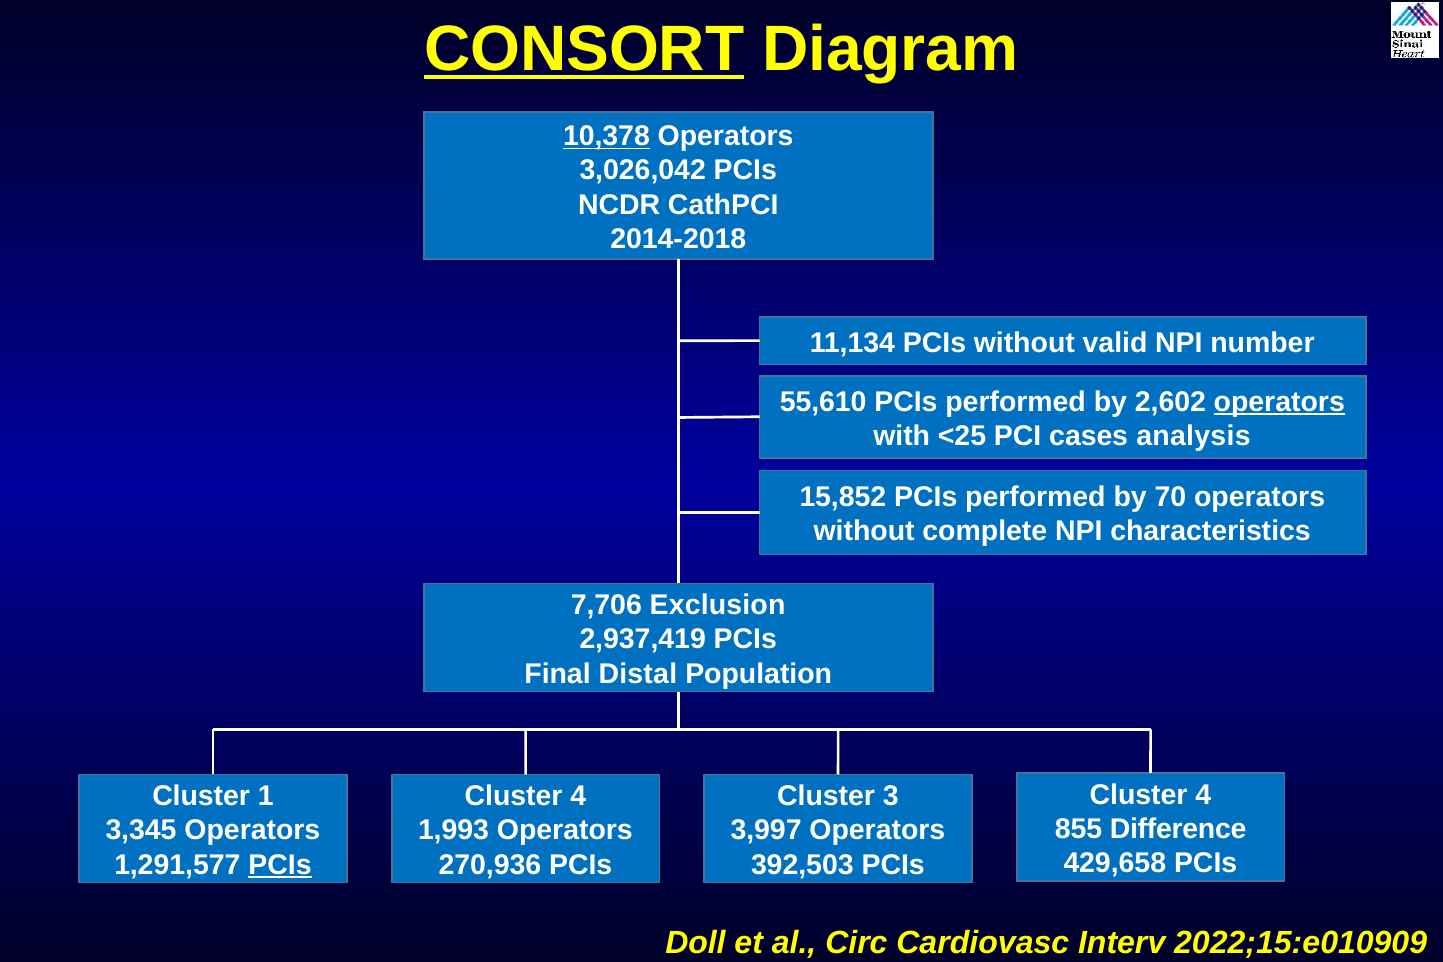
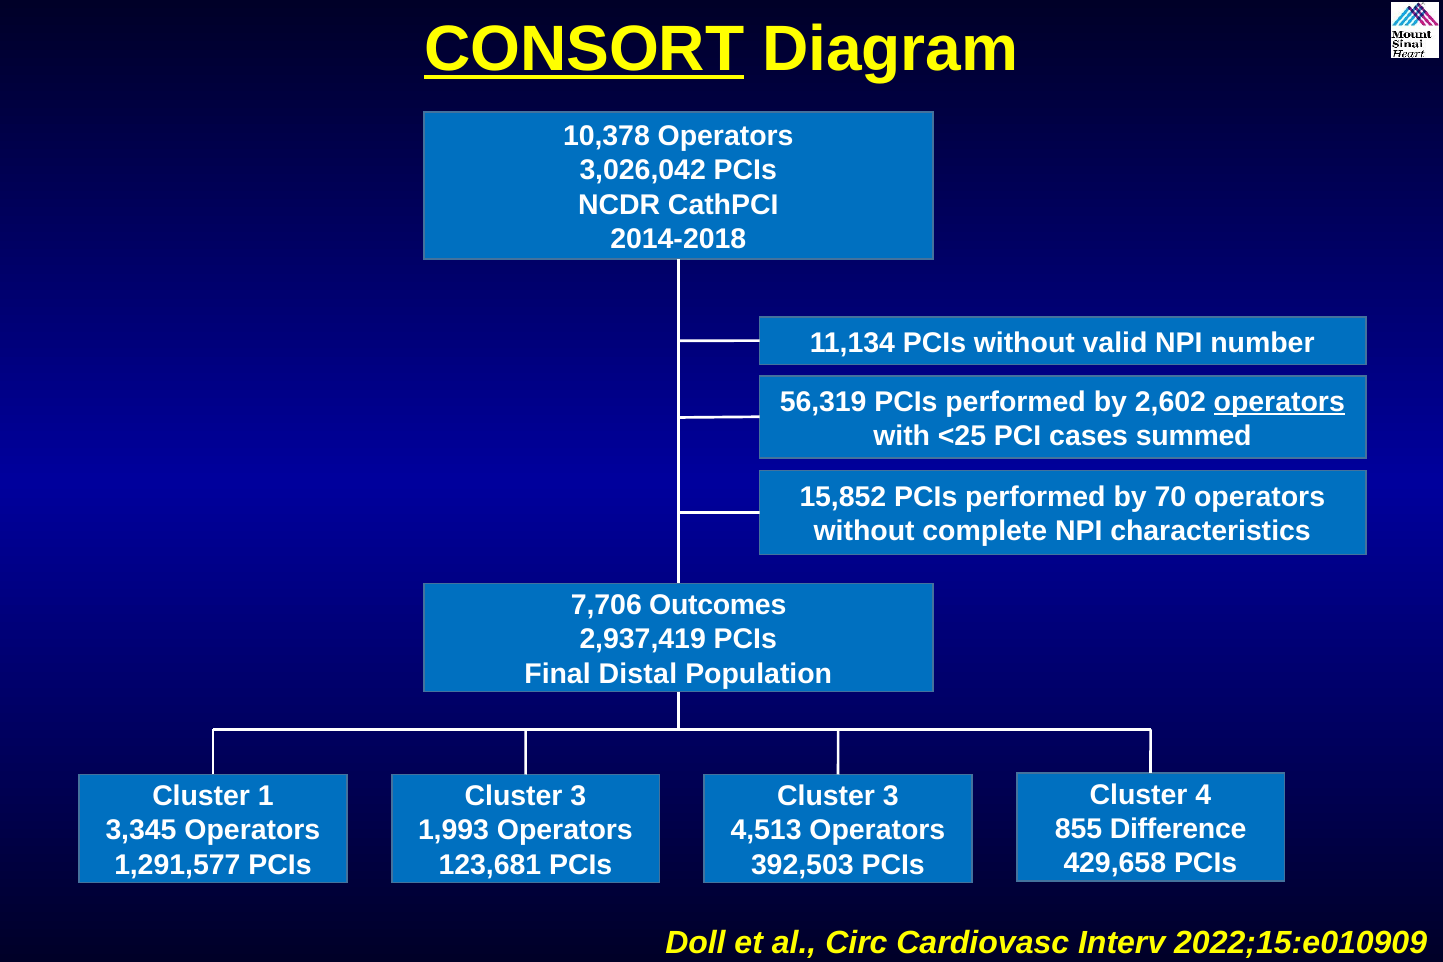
10,378 underline: present -> none
55,610: 55,610 -> 56,319
analysis: analysis -> summed
Exclusion: Exclusion -> Outcomes
4 at (578, 796): 4 -> 3
3,997: 3,997 -> 4,513
PCIs at (280, 865) underline: present -> none
270,936: 270,936 -> 123,681
